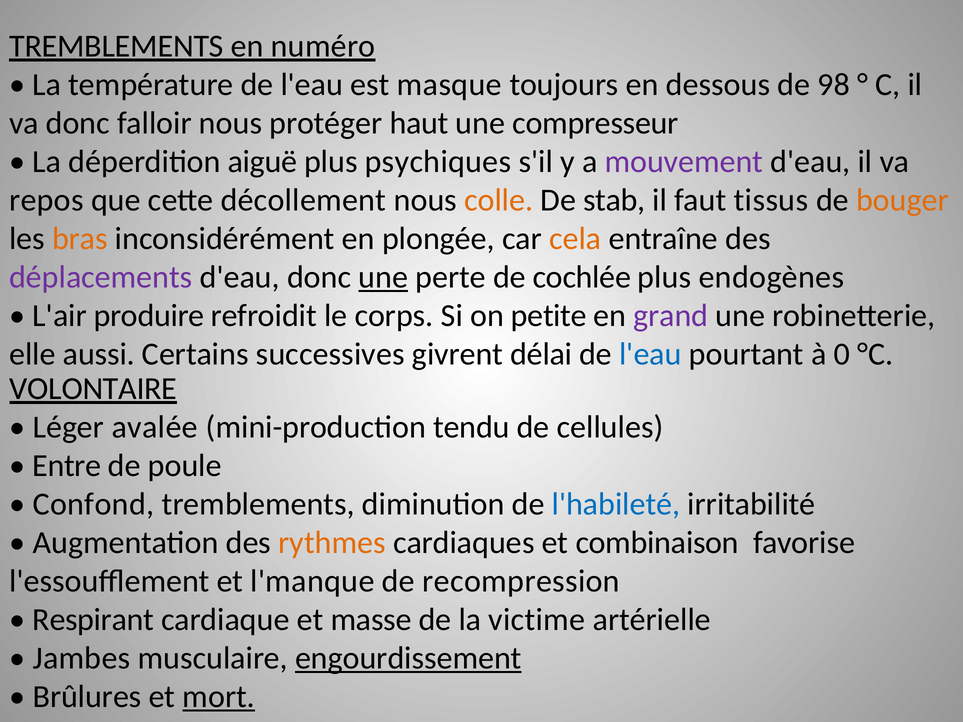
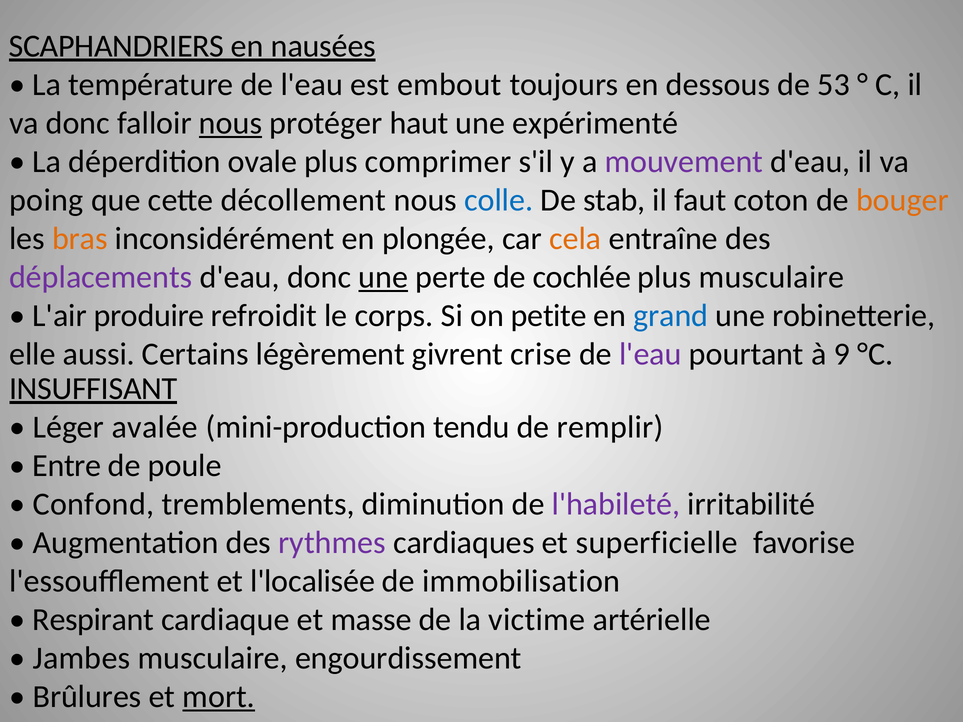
TREMBLEMENTS at (116, 46): TREMBLEMENTS -> SCAPHANDRIERS
numéro: numéro -> nausées
masque: masque -> embout
98: 98 -> 53
nous at (231, 123) underline: none -> present
compresseur: compresseur -> expérimenté
aiguë: aiguë -> ovale
psychiques: psychiques -> comprimer
repos: repos -> poing
colle colour: orange -> blue
tissus: tissus -> coton
plus endogènes: endogènes -> musculaire
grand colour: purple -> blue
successives: successives -> légèrement
délai: délai -> crise
l'eau at (650, 354) colour: blue -> purple
0: 0 -> 9
VOLONTAIRE: VOLONTAIRE -> INSUFFISANT
cellules: cellules -> remplir
l'habileté colour: blue -> purple
rythmes colour: orange -> purple
combinaison: combinaison -> superficielle
l'manque: l'manque -> l'localisée
recompression: recompression -> immobilisation
engourdissement underline: present -> none
